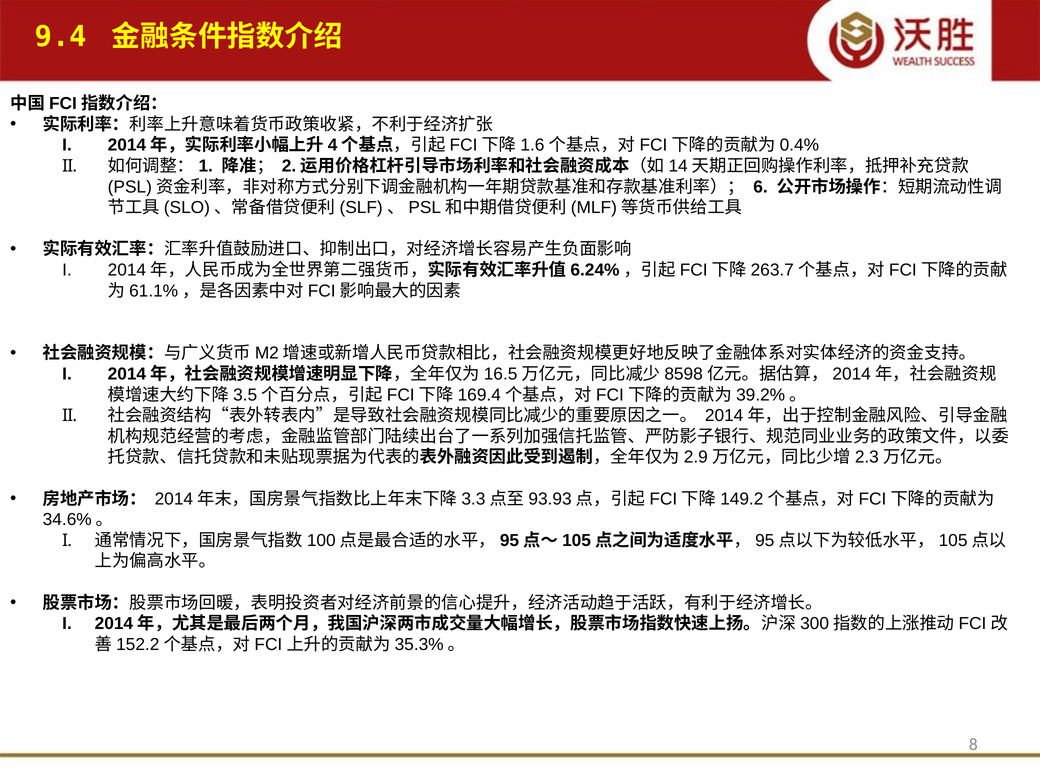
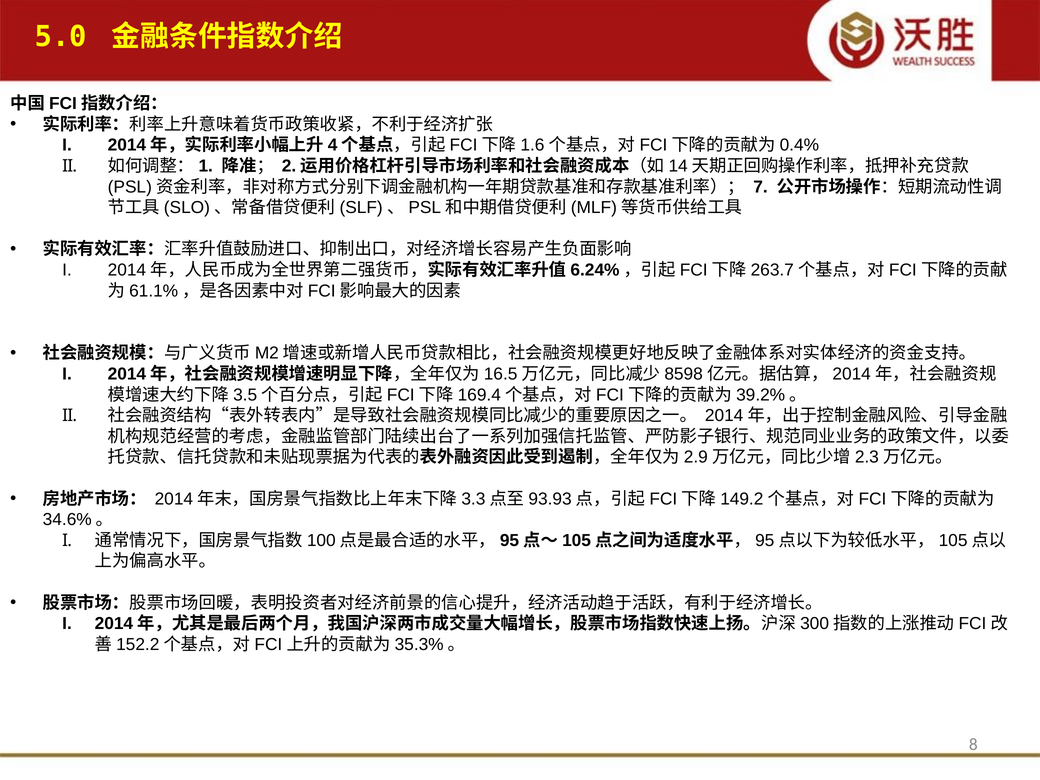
9.4: 9.4 -> 5.0
6: 6 -> 7
